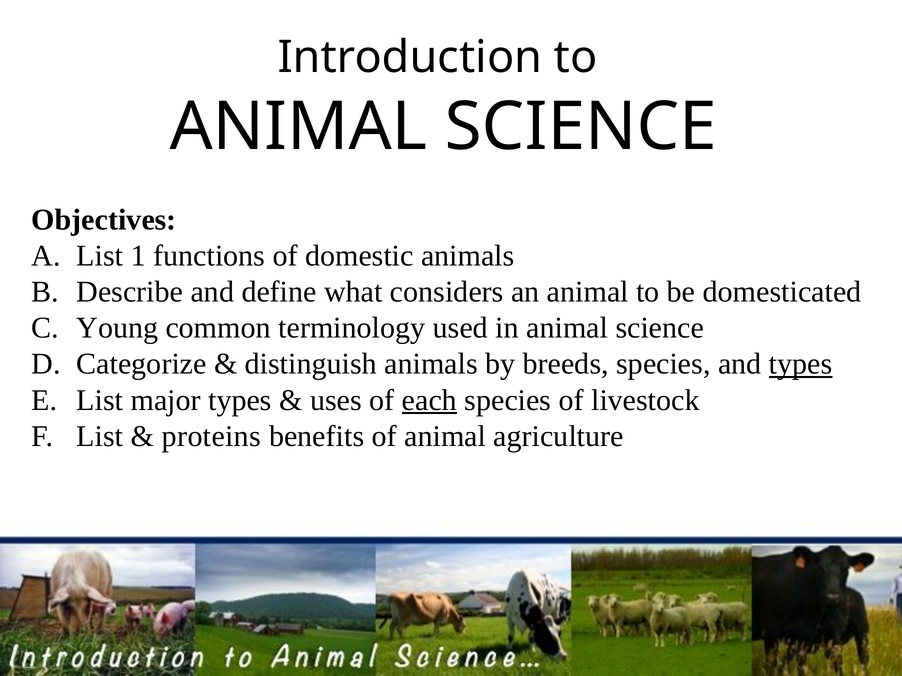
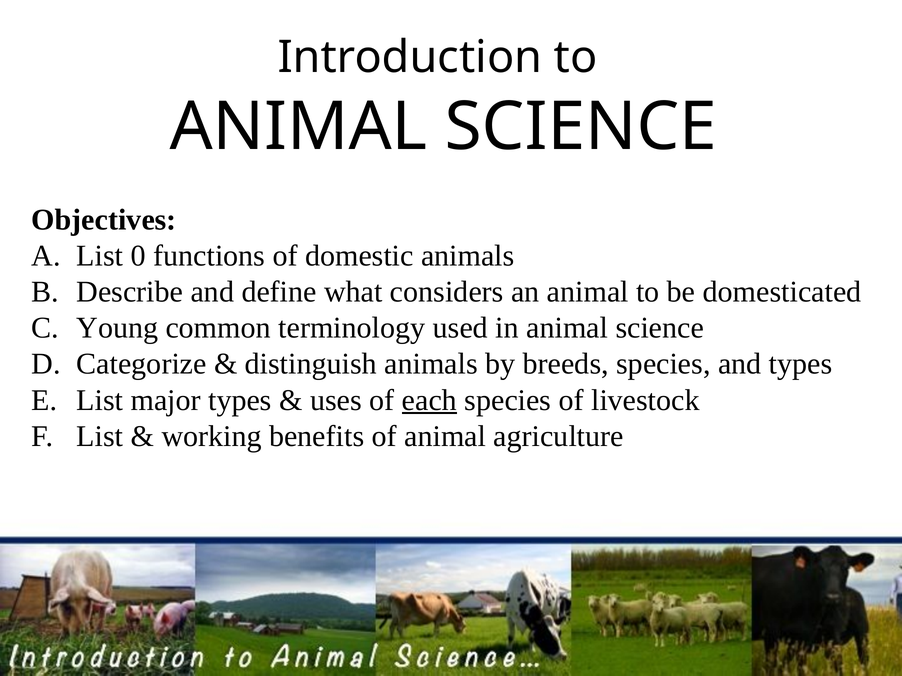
1: 1 -> 0
types at (801, 364) underline: present -> none
proteins: proteins -> working
